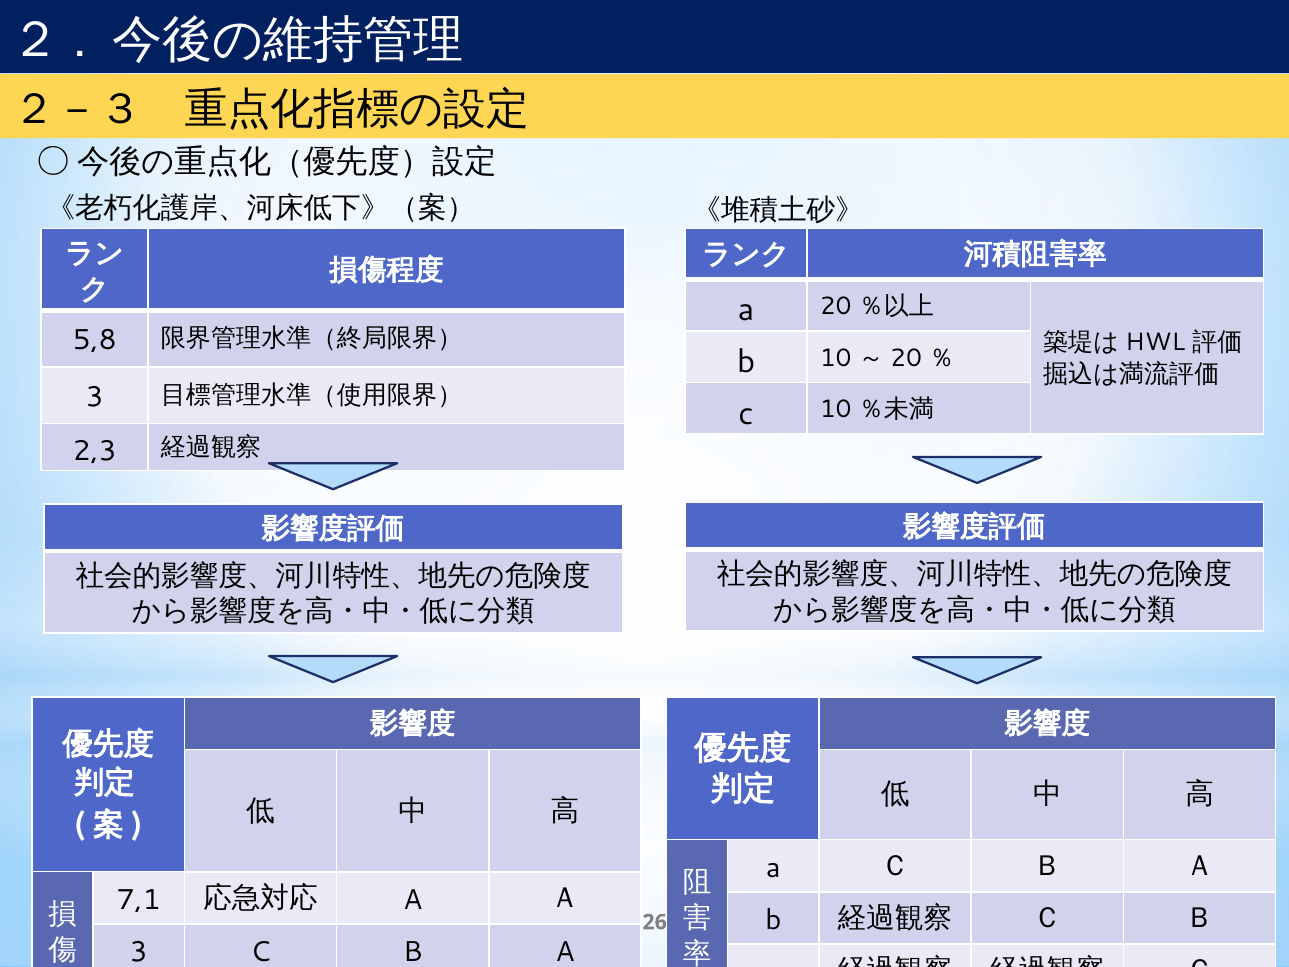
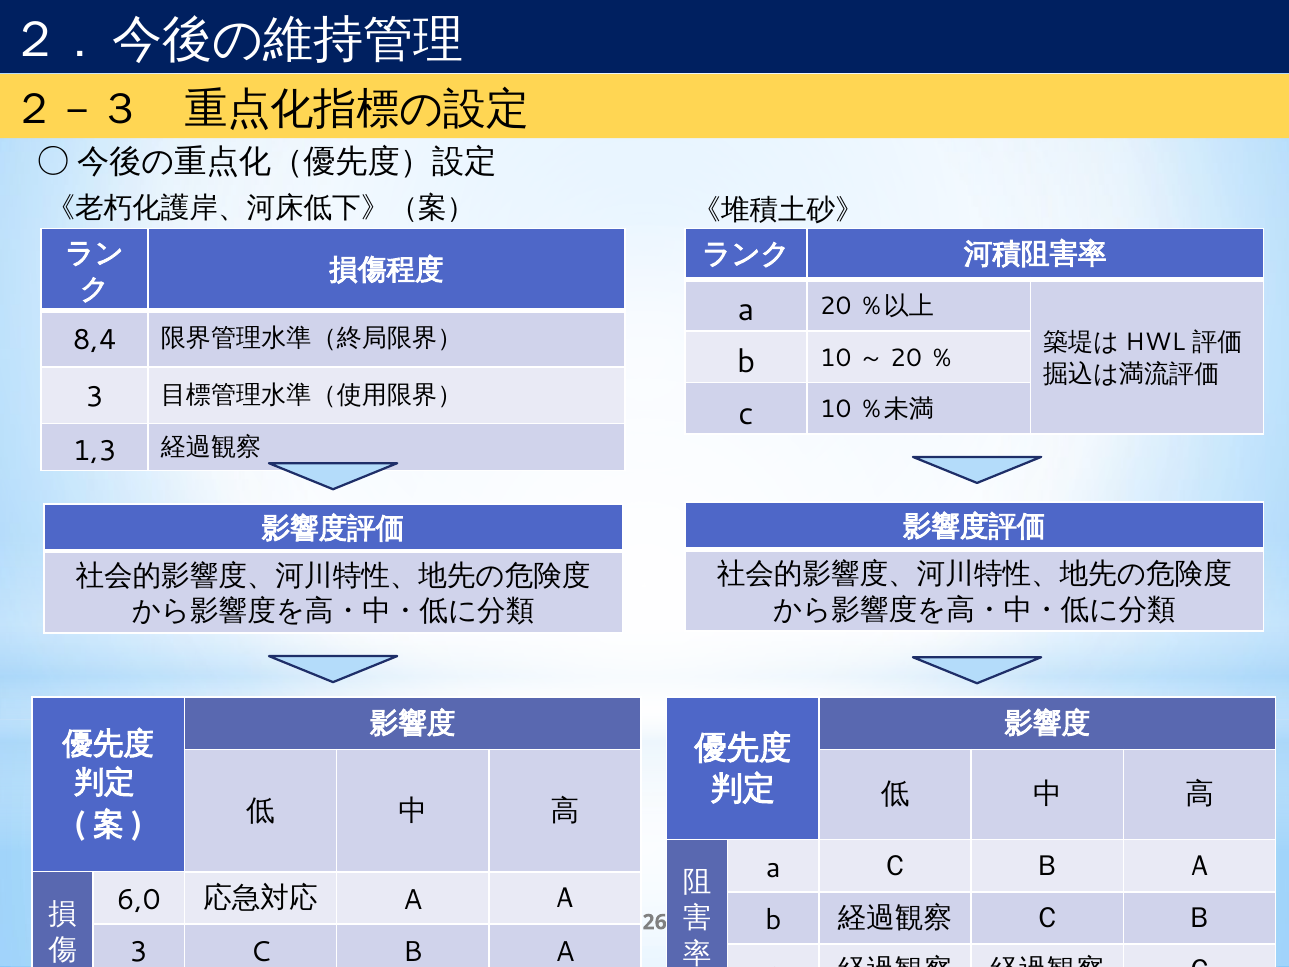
5,8: 5,8 -> 8,4
2,3: 2,3 -> 1,3
7,1: 7,1 -> 6,0
